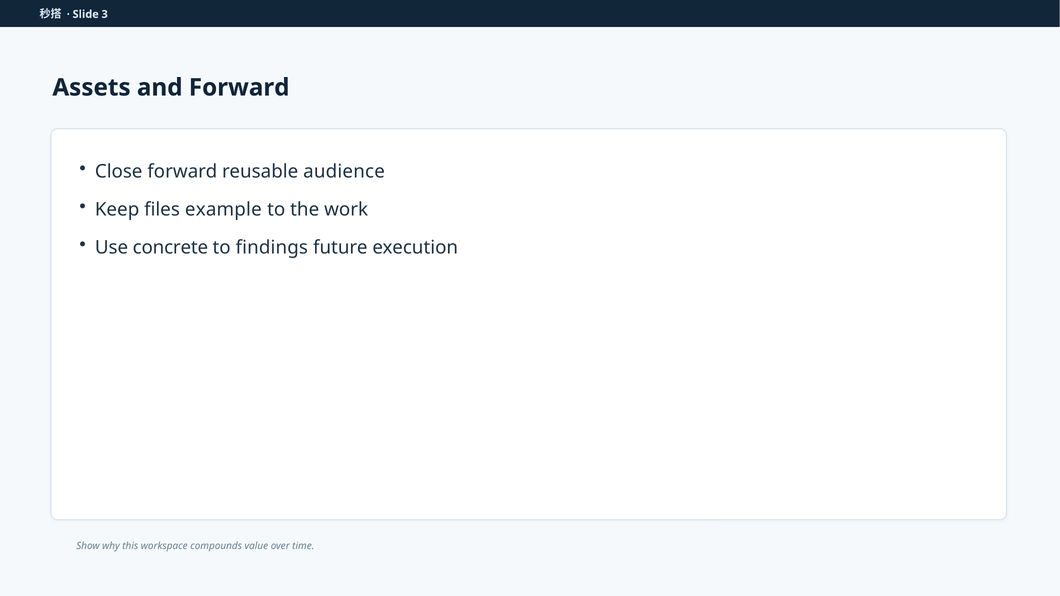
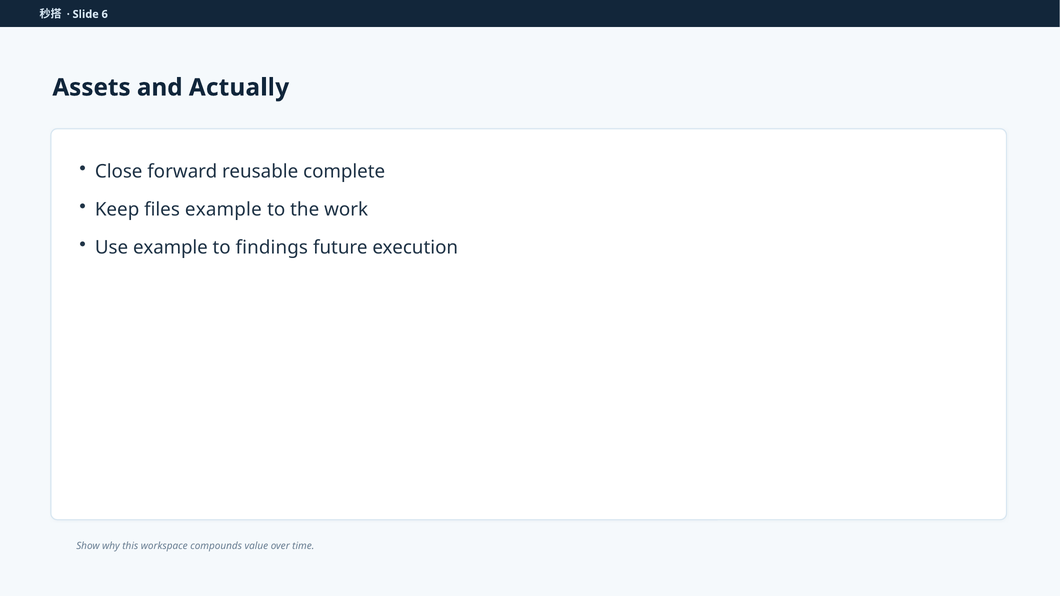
3: 3 -> 6
and Forward: Forward -> Actually
audience: audience -> complete
Use concrete: concrete -> example
